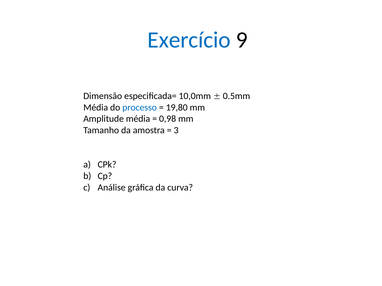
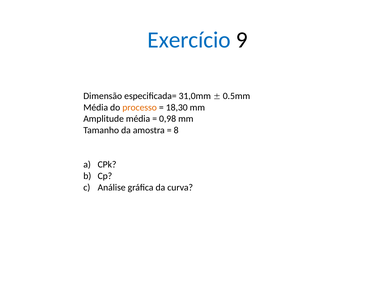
10,0mm: 10,0mm -> 31,0mm
processo colour: blue -> orange
19,80: 19,80 -> 18,30
3: 3 -> 8
